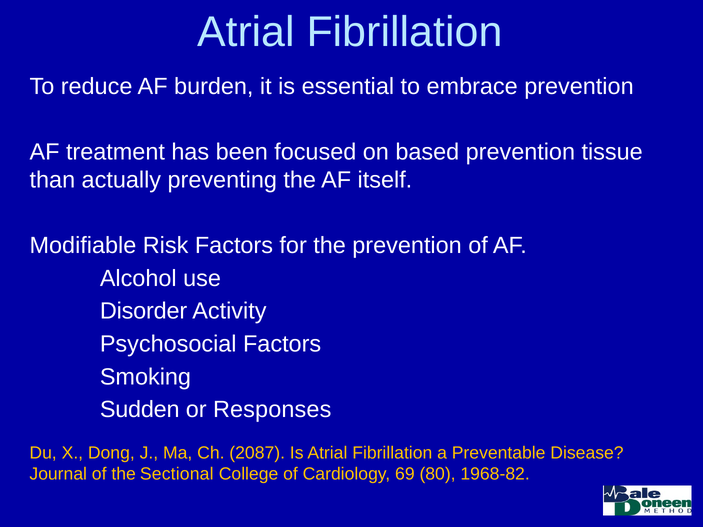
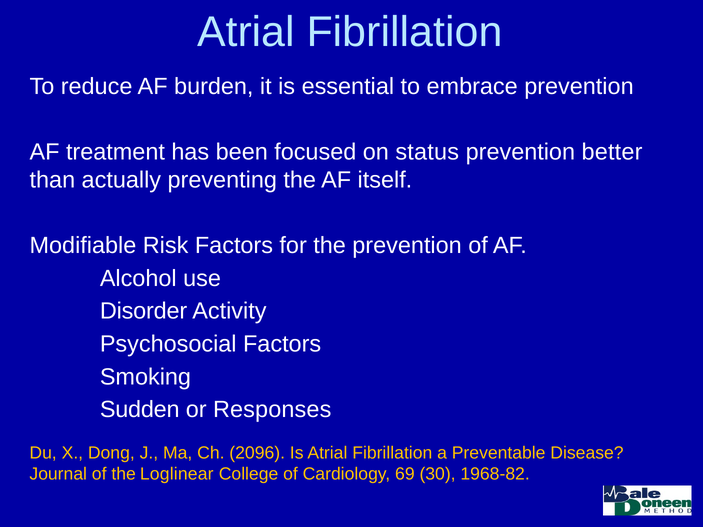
based: based -> status
tissue: tissue -> better
2087: 2087 -> 2096
Sectional: Sectional -> Loglinear
80: 80 -> 30
